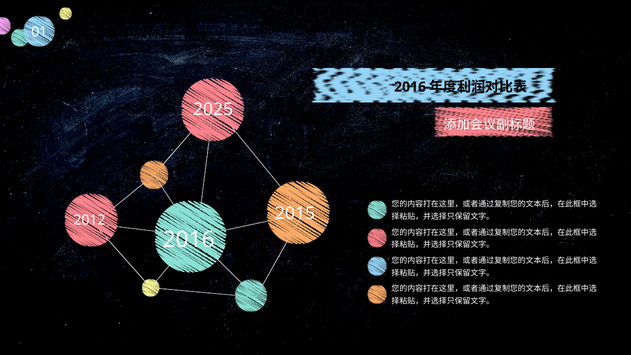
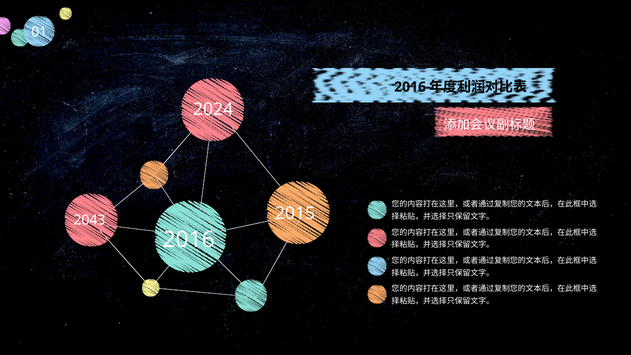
2025: 2025 -> 2024
2012: 2012 -> 2043
